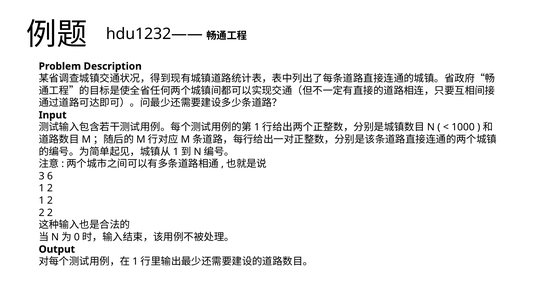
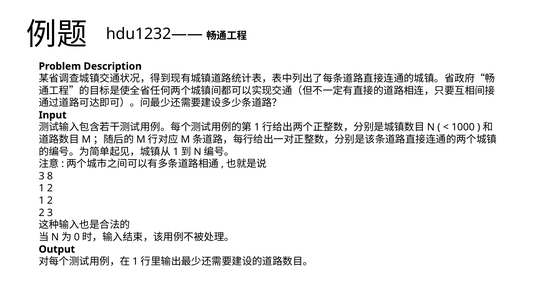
6: 6 -> 8
2 at (50, 212): 2 -> 3
